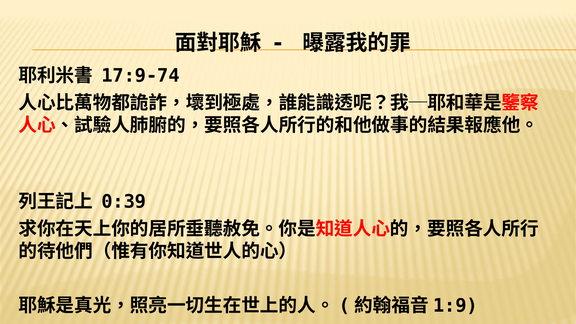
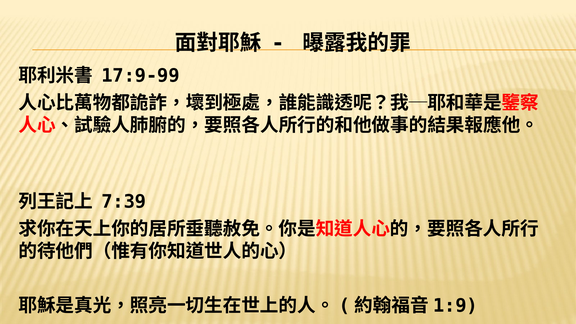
17:9-74: 17:9-74 -> 17:9-99
0:39: 0:39 -> 7:39
